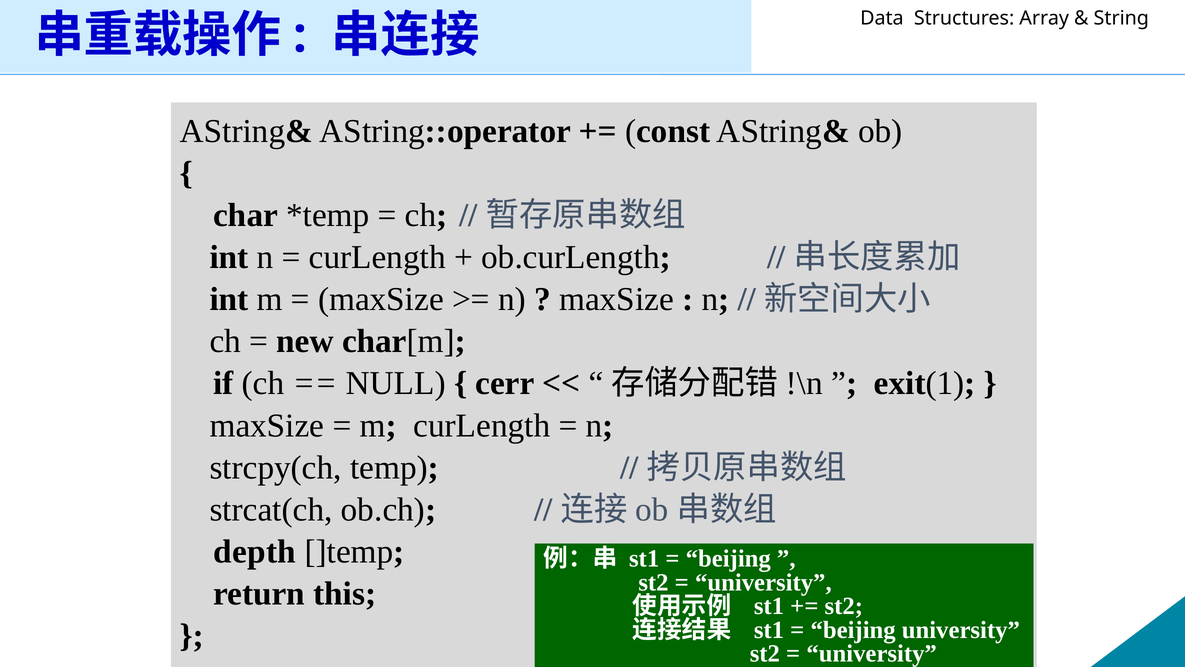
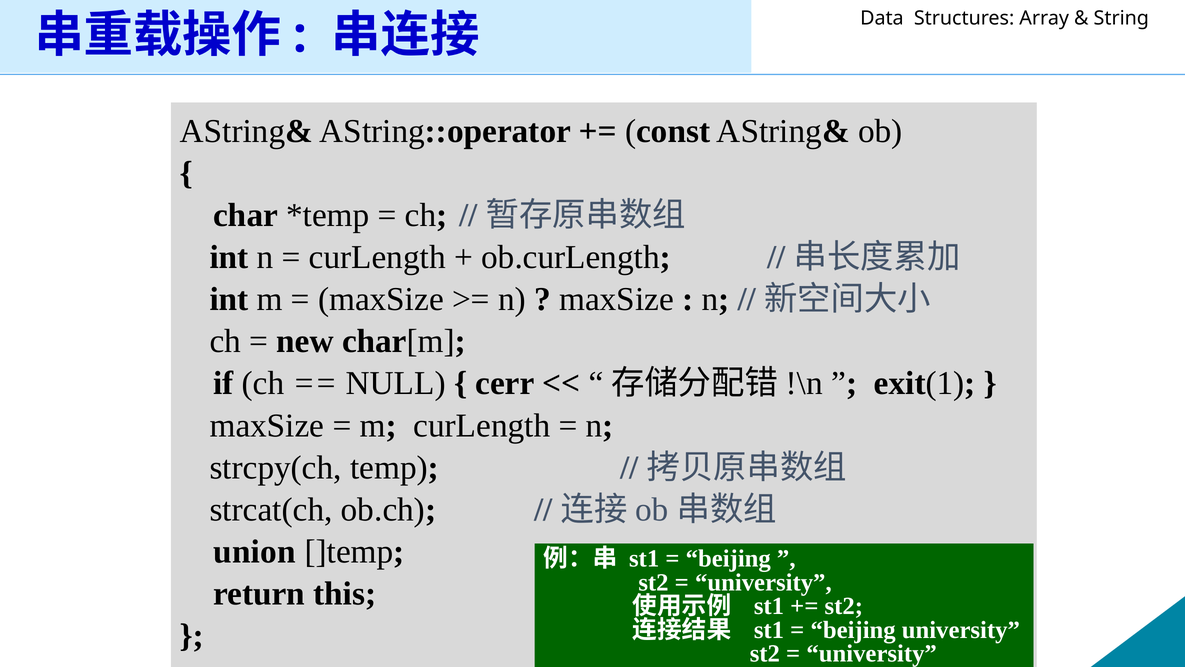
depth: depth -> union
